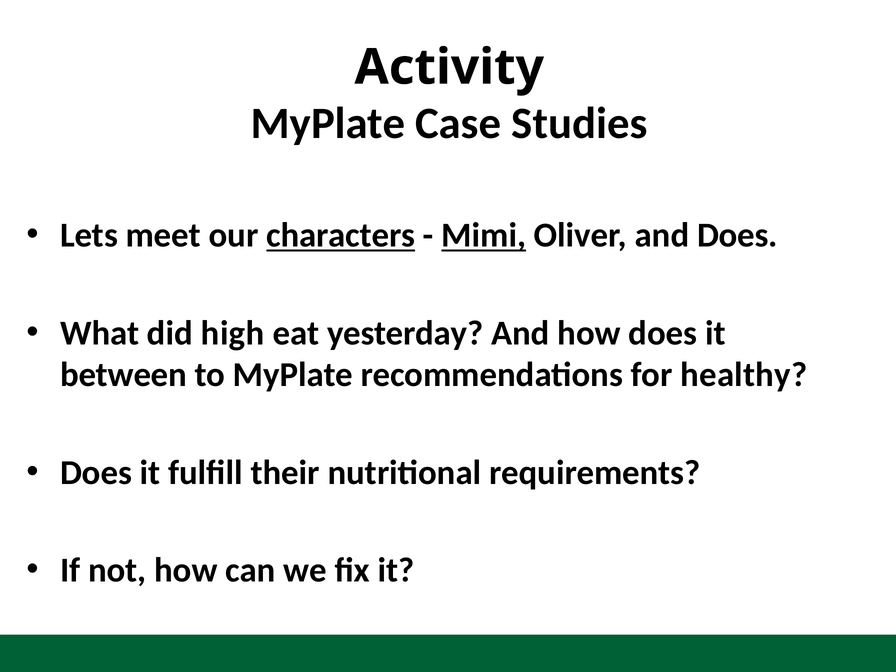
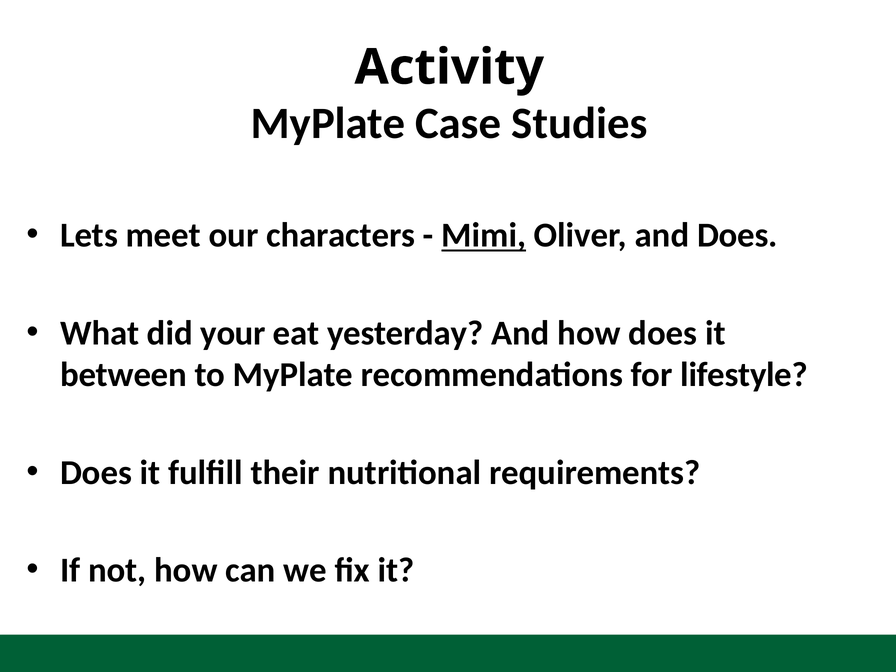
characters underline: present -> none
high: high -> your
healthy: healthy -> lifestyle
